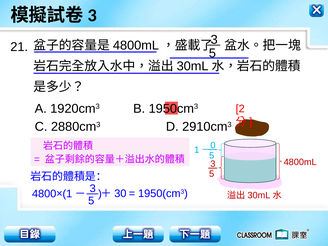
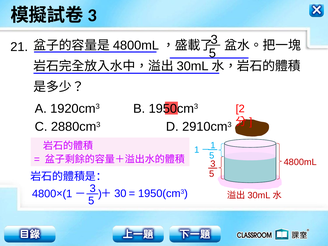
0: 0 -> 1
